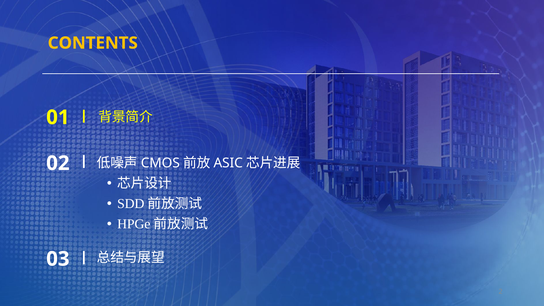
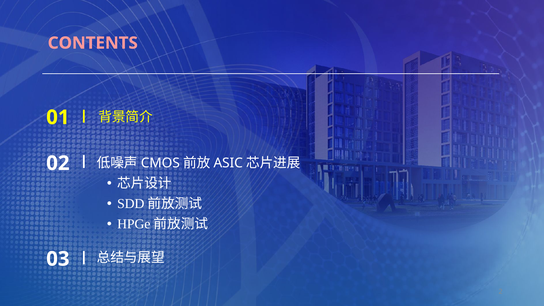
CONTENTS colour: yellow -> pink
